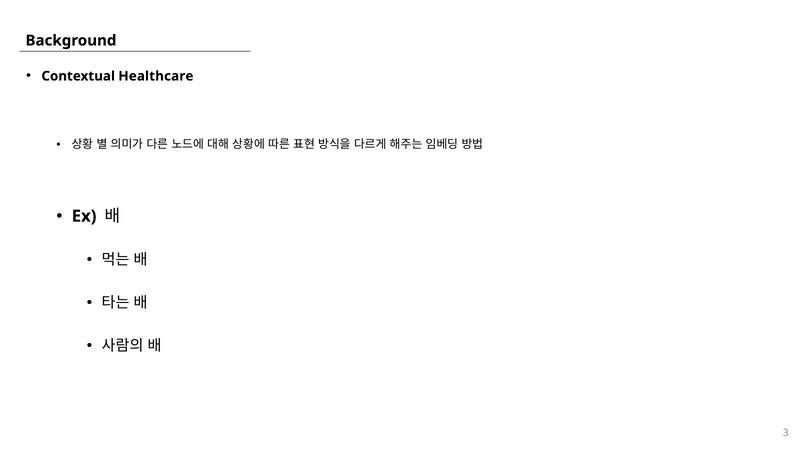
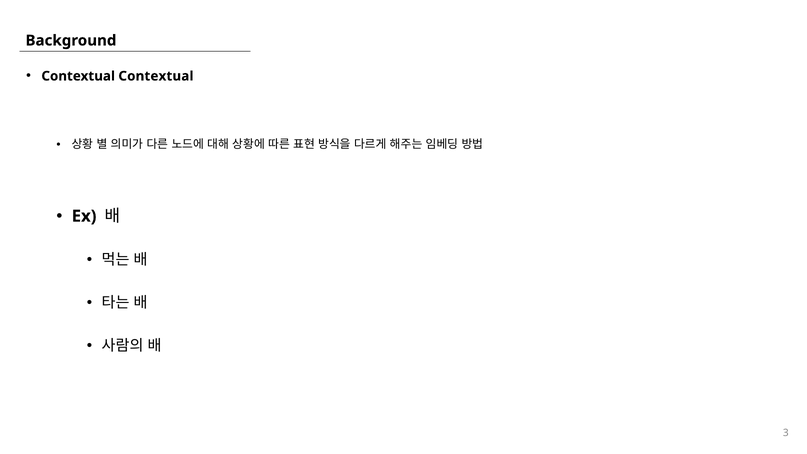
Contextual Healthcare: Healthcare -> Contextual
